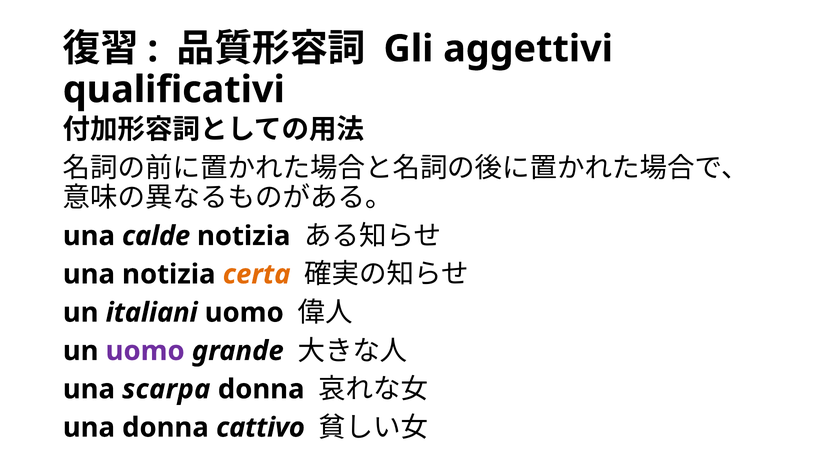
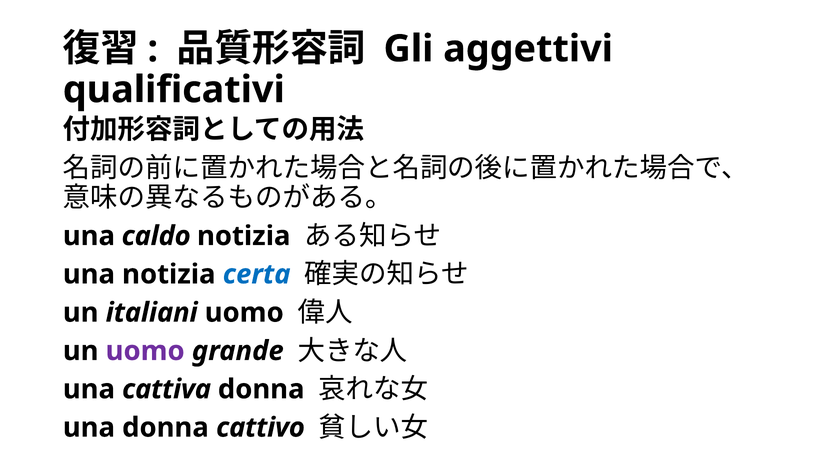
calde: calde -> caldo
certa colour: orange -> blue
scarpa: scarpa -> cattiva
